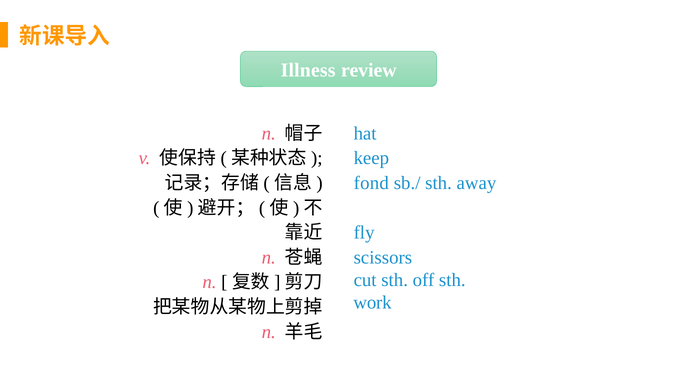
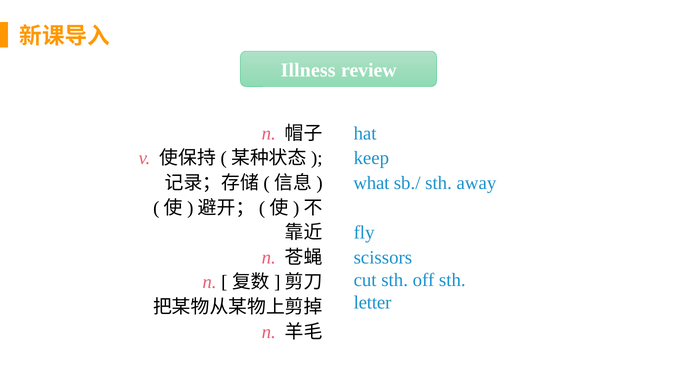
fond: fond -> what
work: work -> letter
